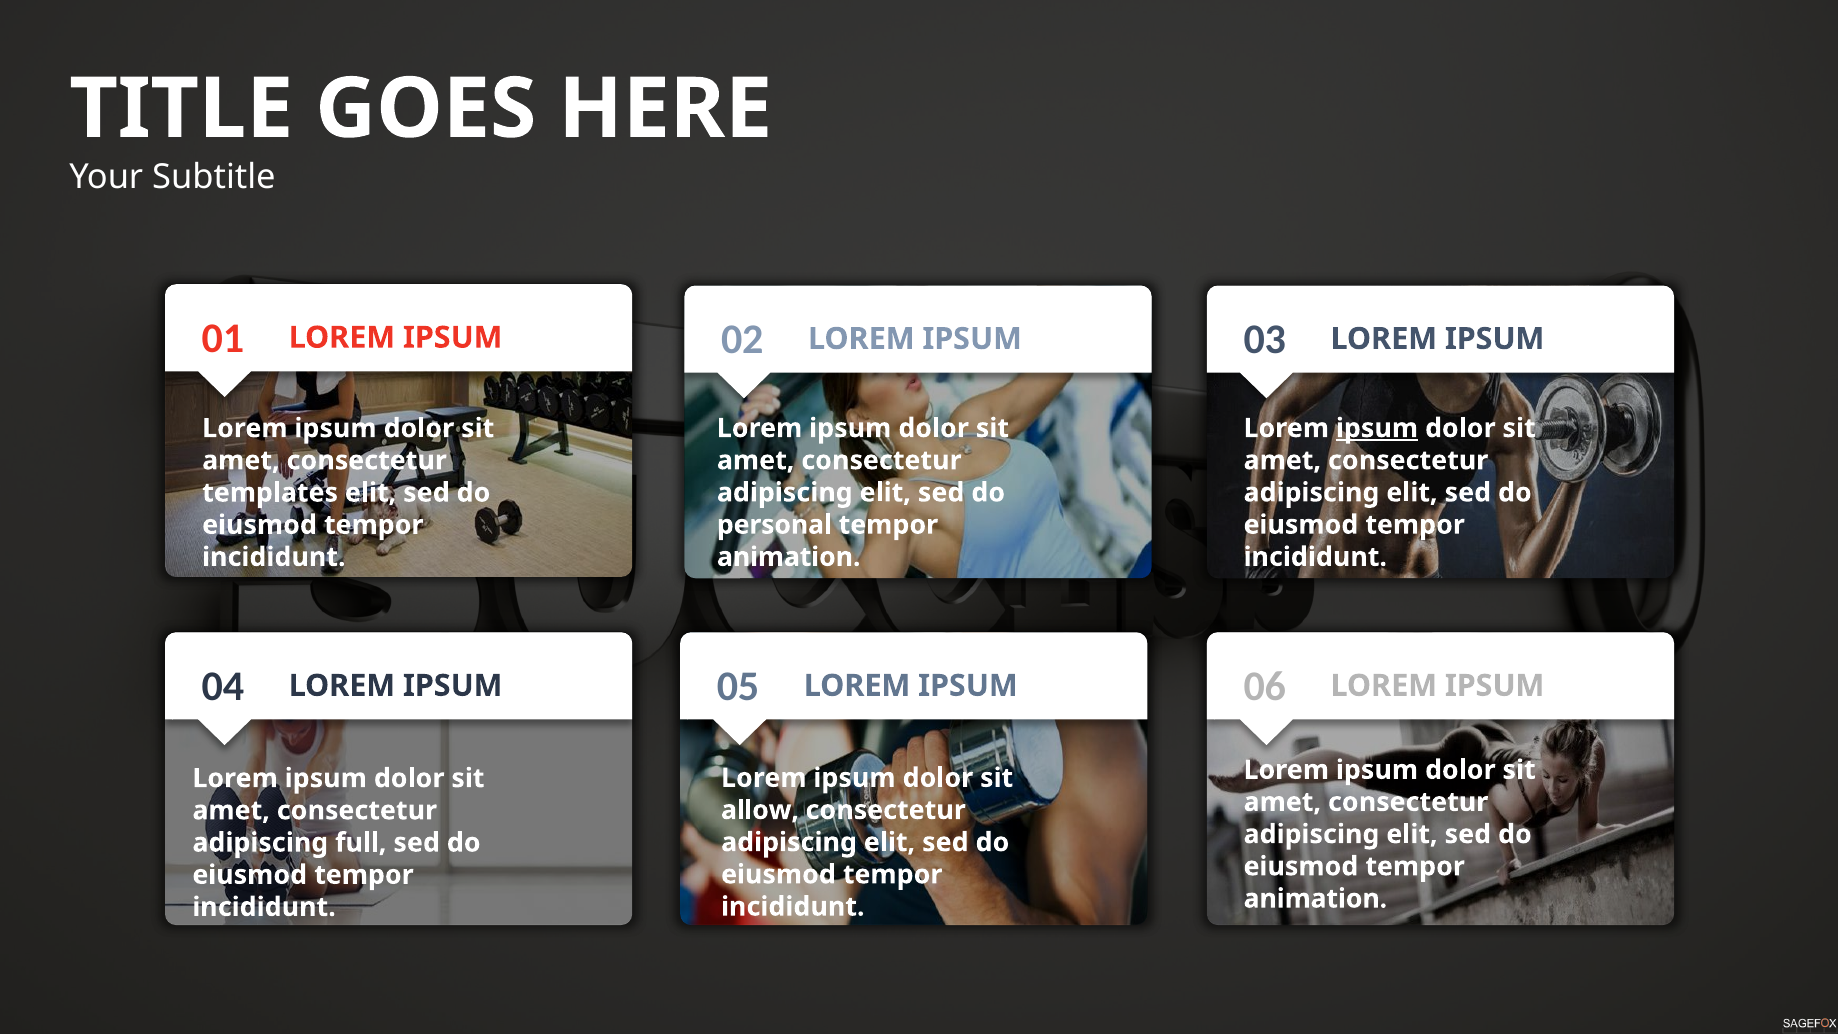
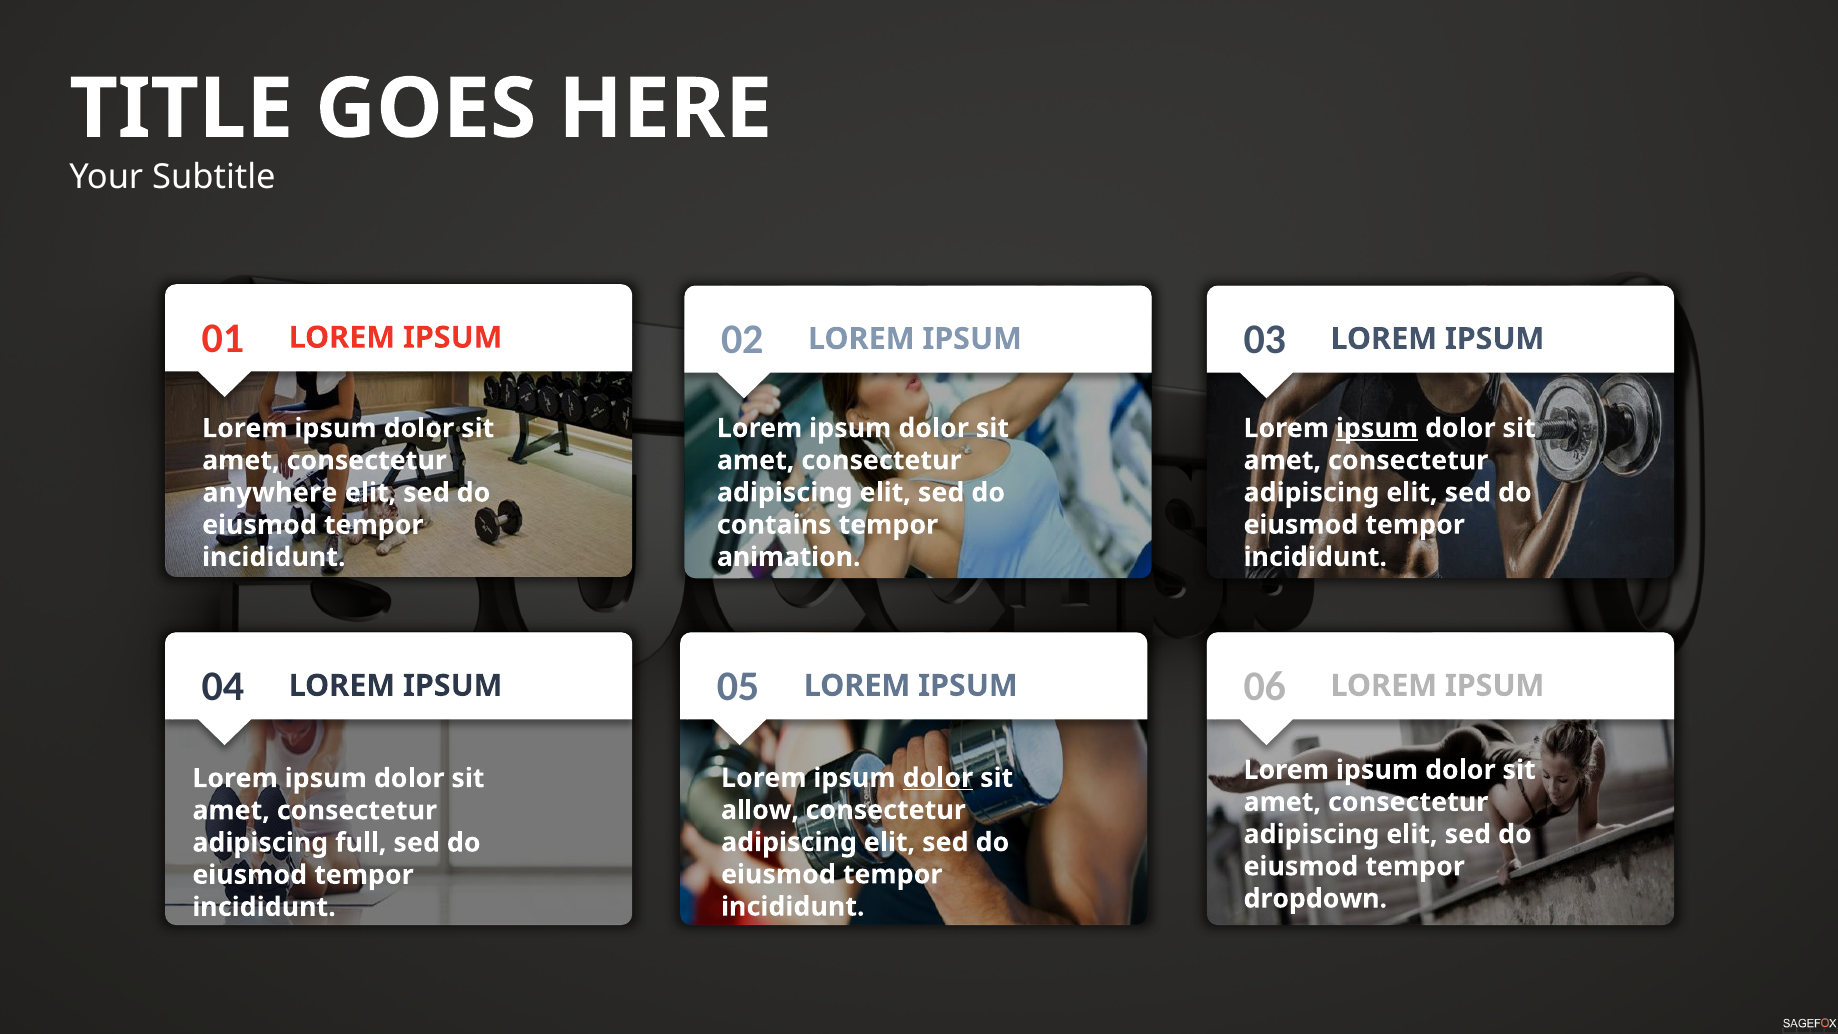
templates: templates -> anywhere
personal: personal -> contains
dolor at (938, 778) underline: none -> present
animation at (1315, 899): animation -> dropdown
